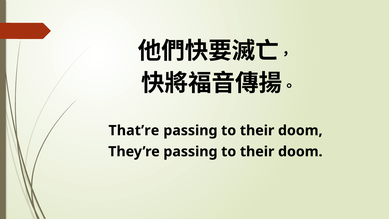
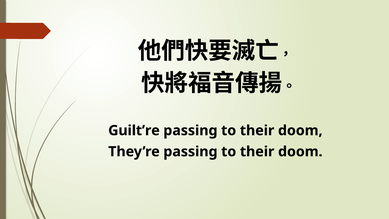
That’re: That’re -> Guilt’re
